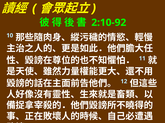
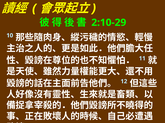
2:10-92: 2:10-92 -> 2:10-29
